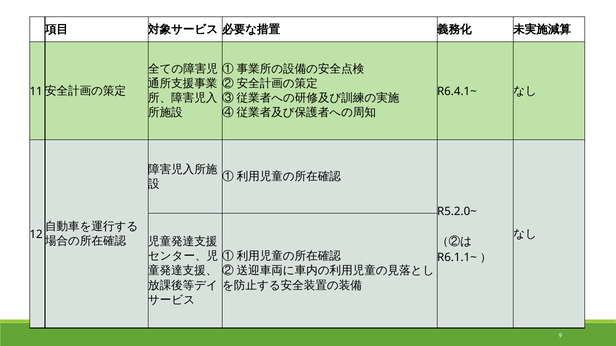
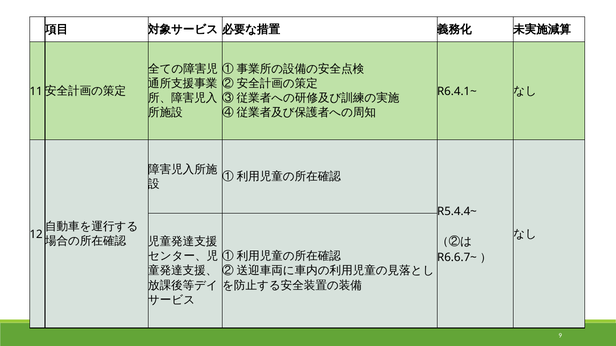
R5.2.0~: R5.2.0~ -> R5.4.4~
R6.1.1~: R6.1.1~ -> R6.6.7~
